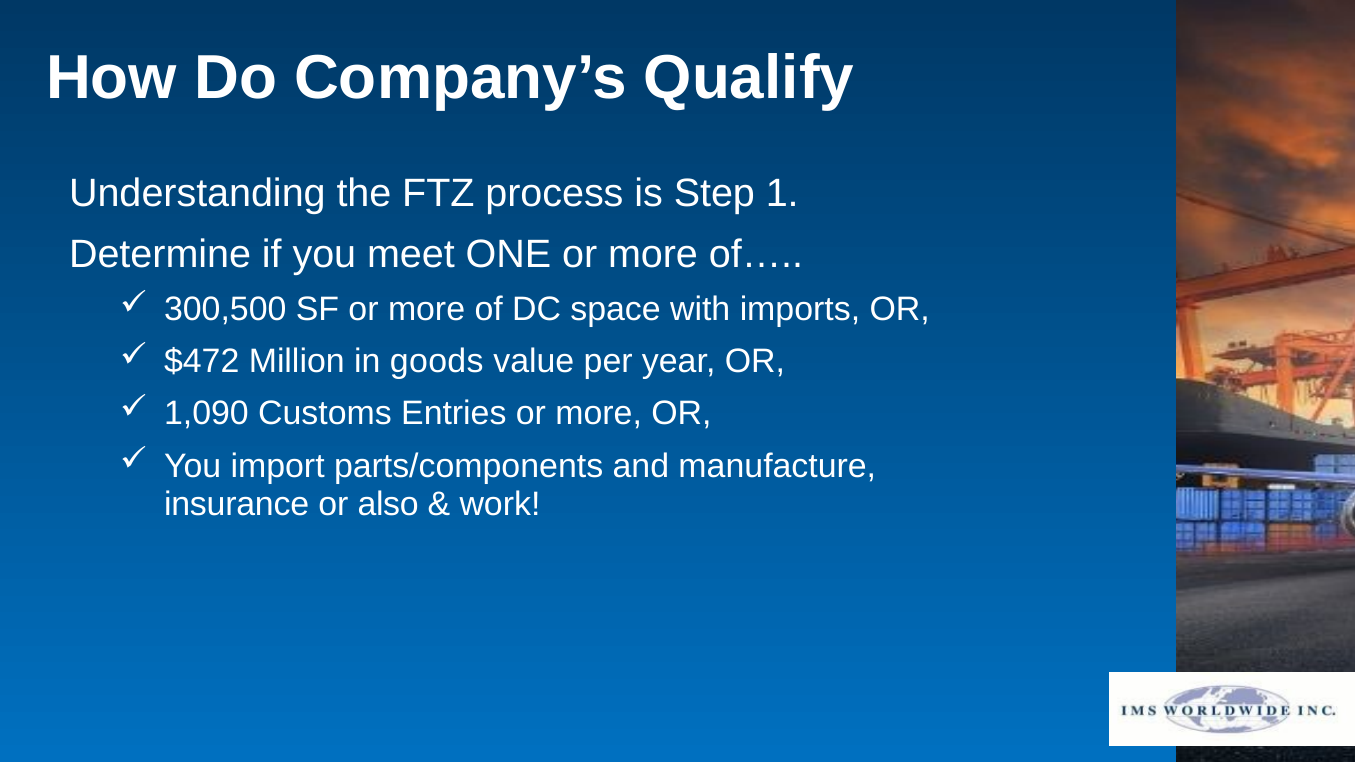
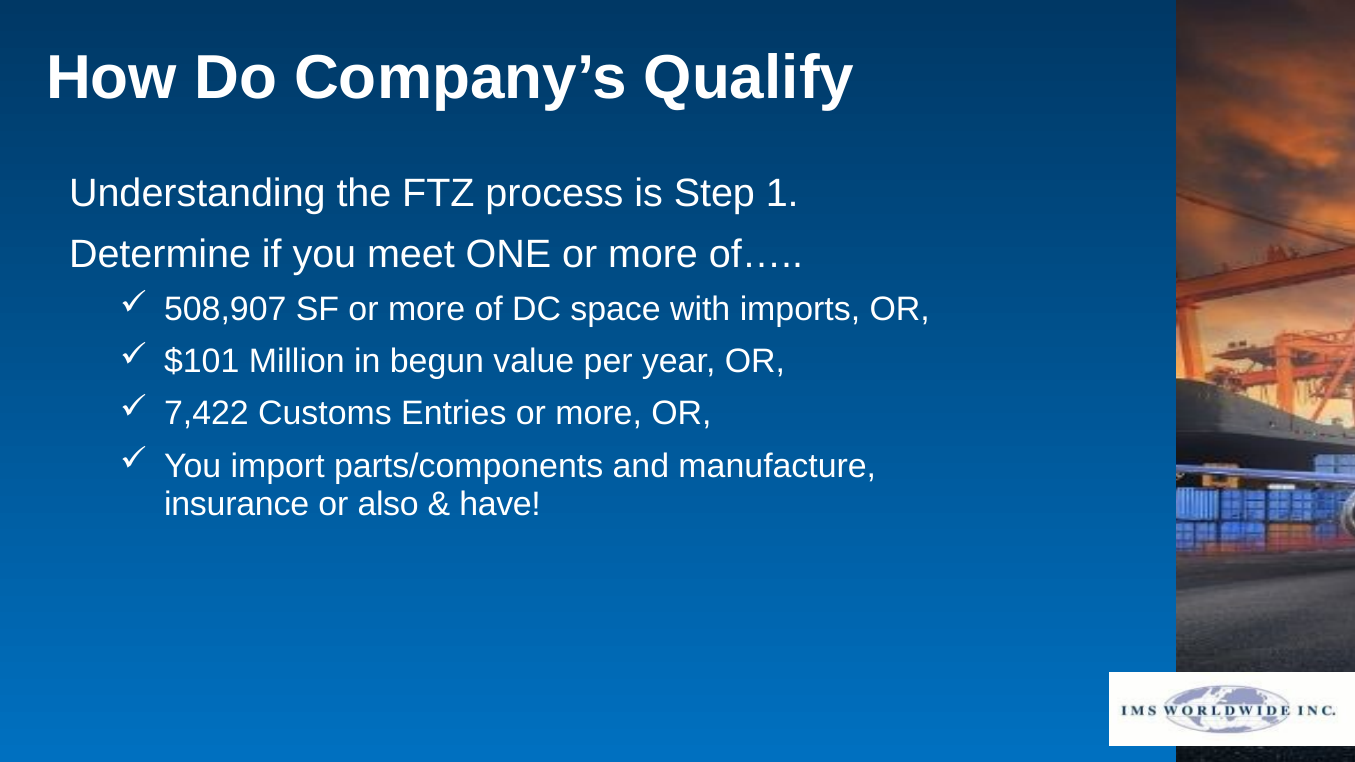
300,500: 300,500 -> 508,907
$472: $472 -> $101
goods: goods -> begun
1,090: 1,090 -> 7,422
work: work -> have
